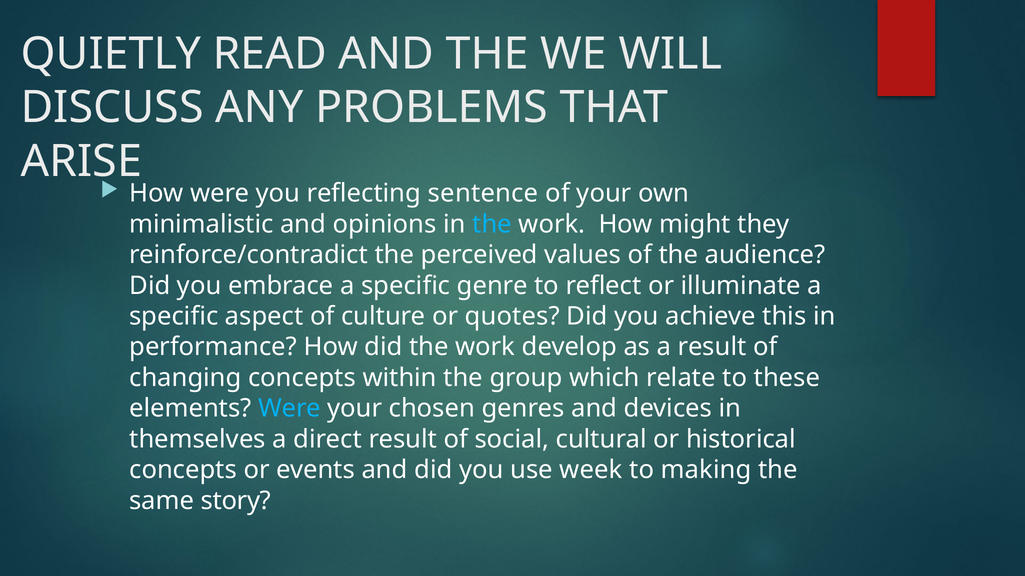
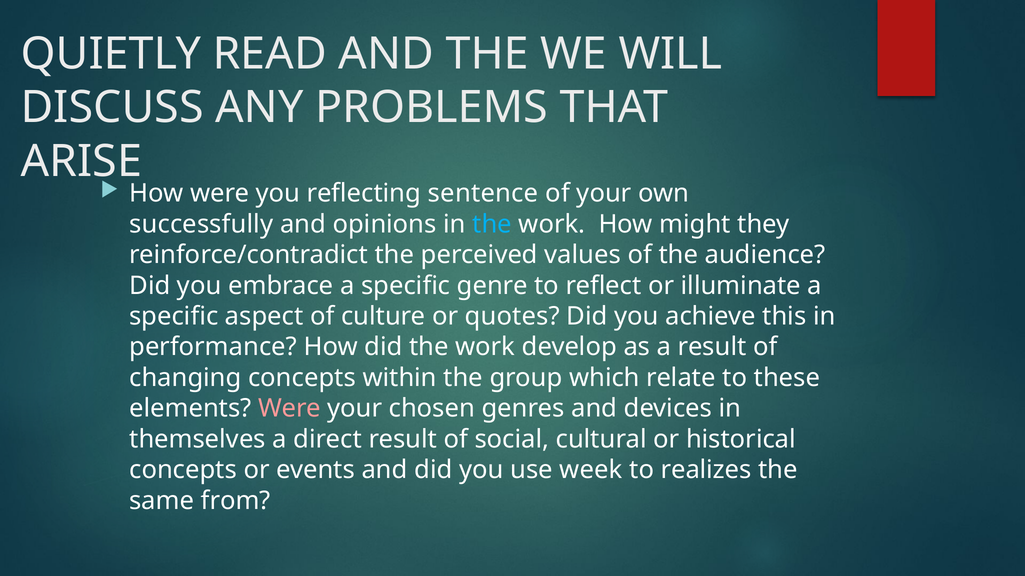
minimalistic: minimalistic -> successfully
Were at (290, 409) colour: light blue -> pink
making: making -> realizes
story: story -> from
